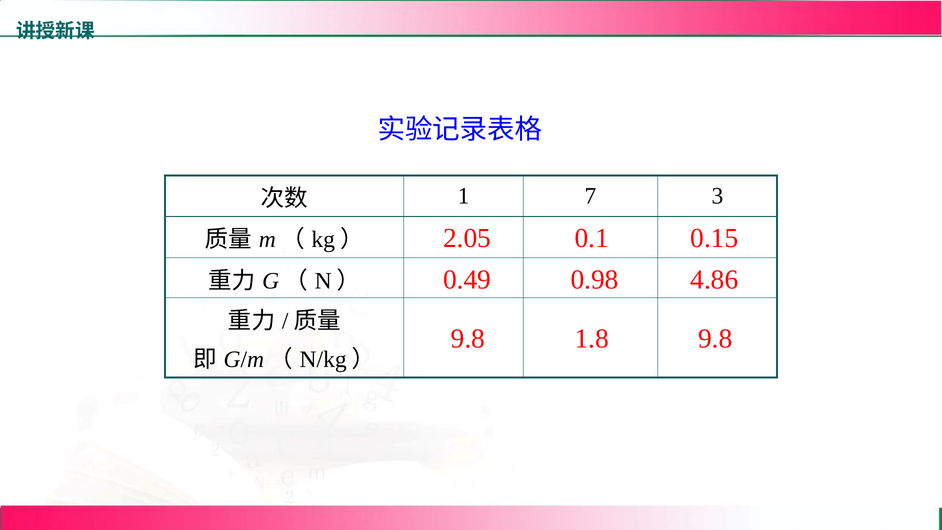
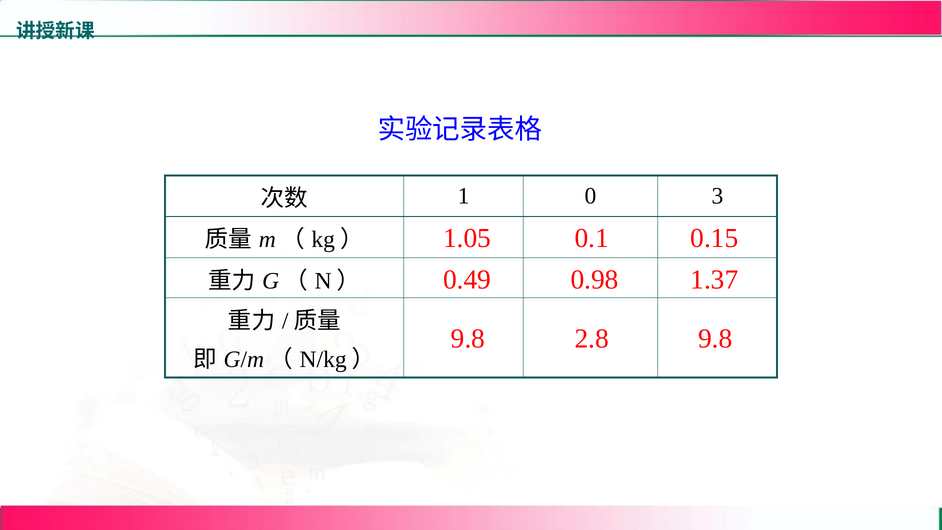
7: 7 -> 0
2.05: 2.05 -> 1.05
4.86: 4.86 -> 1.37
1.8: 1.8 -> 2.8
